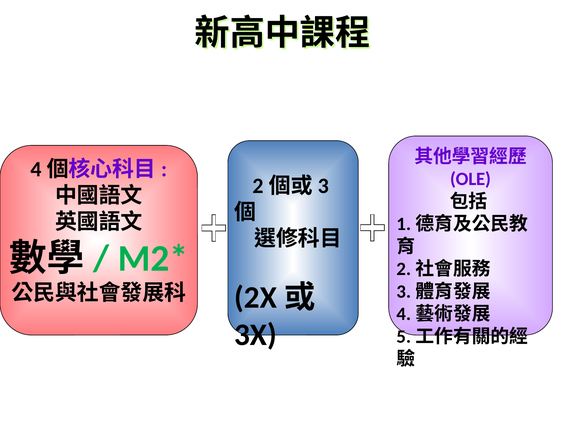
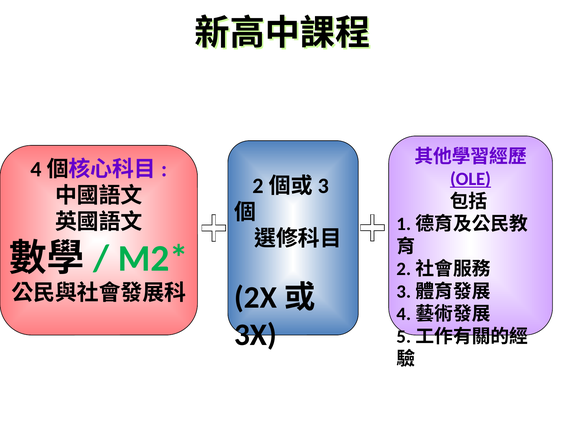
OLE underline: none -> present
